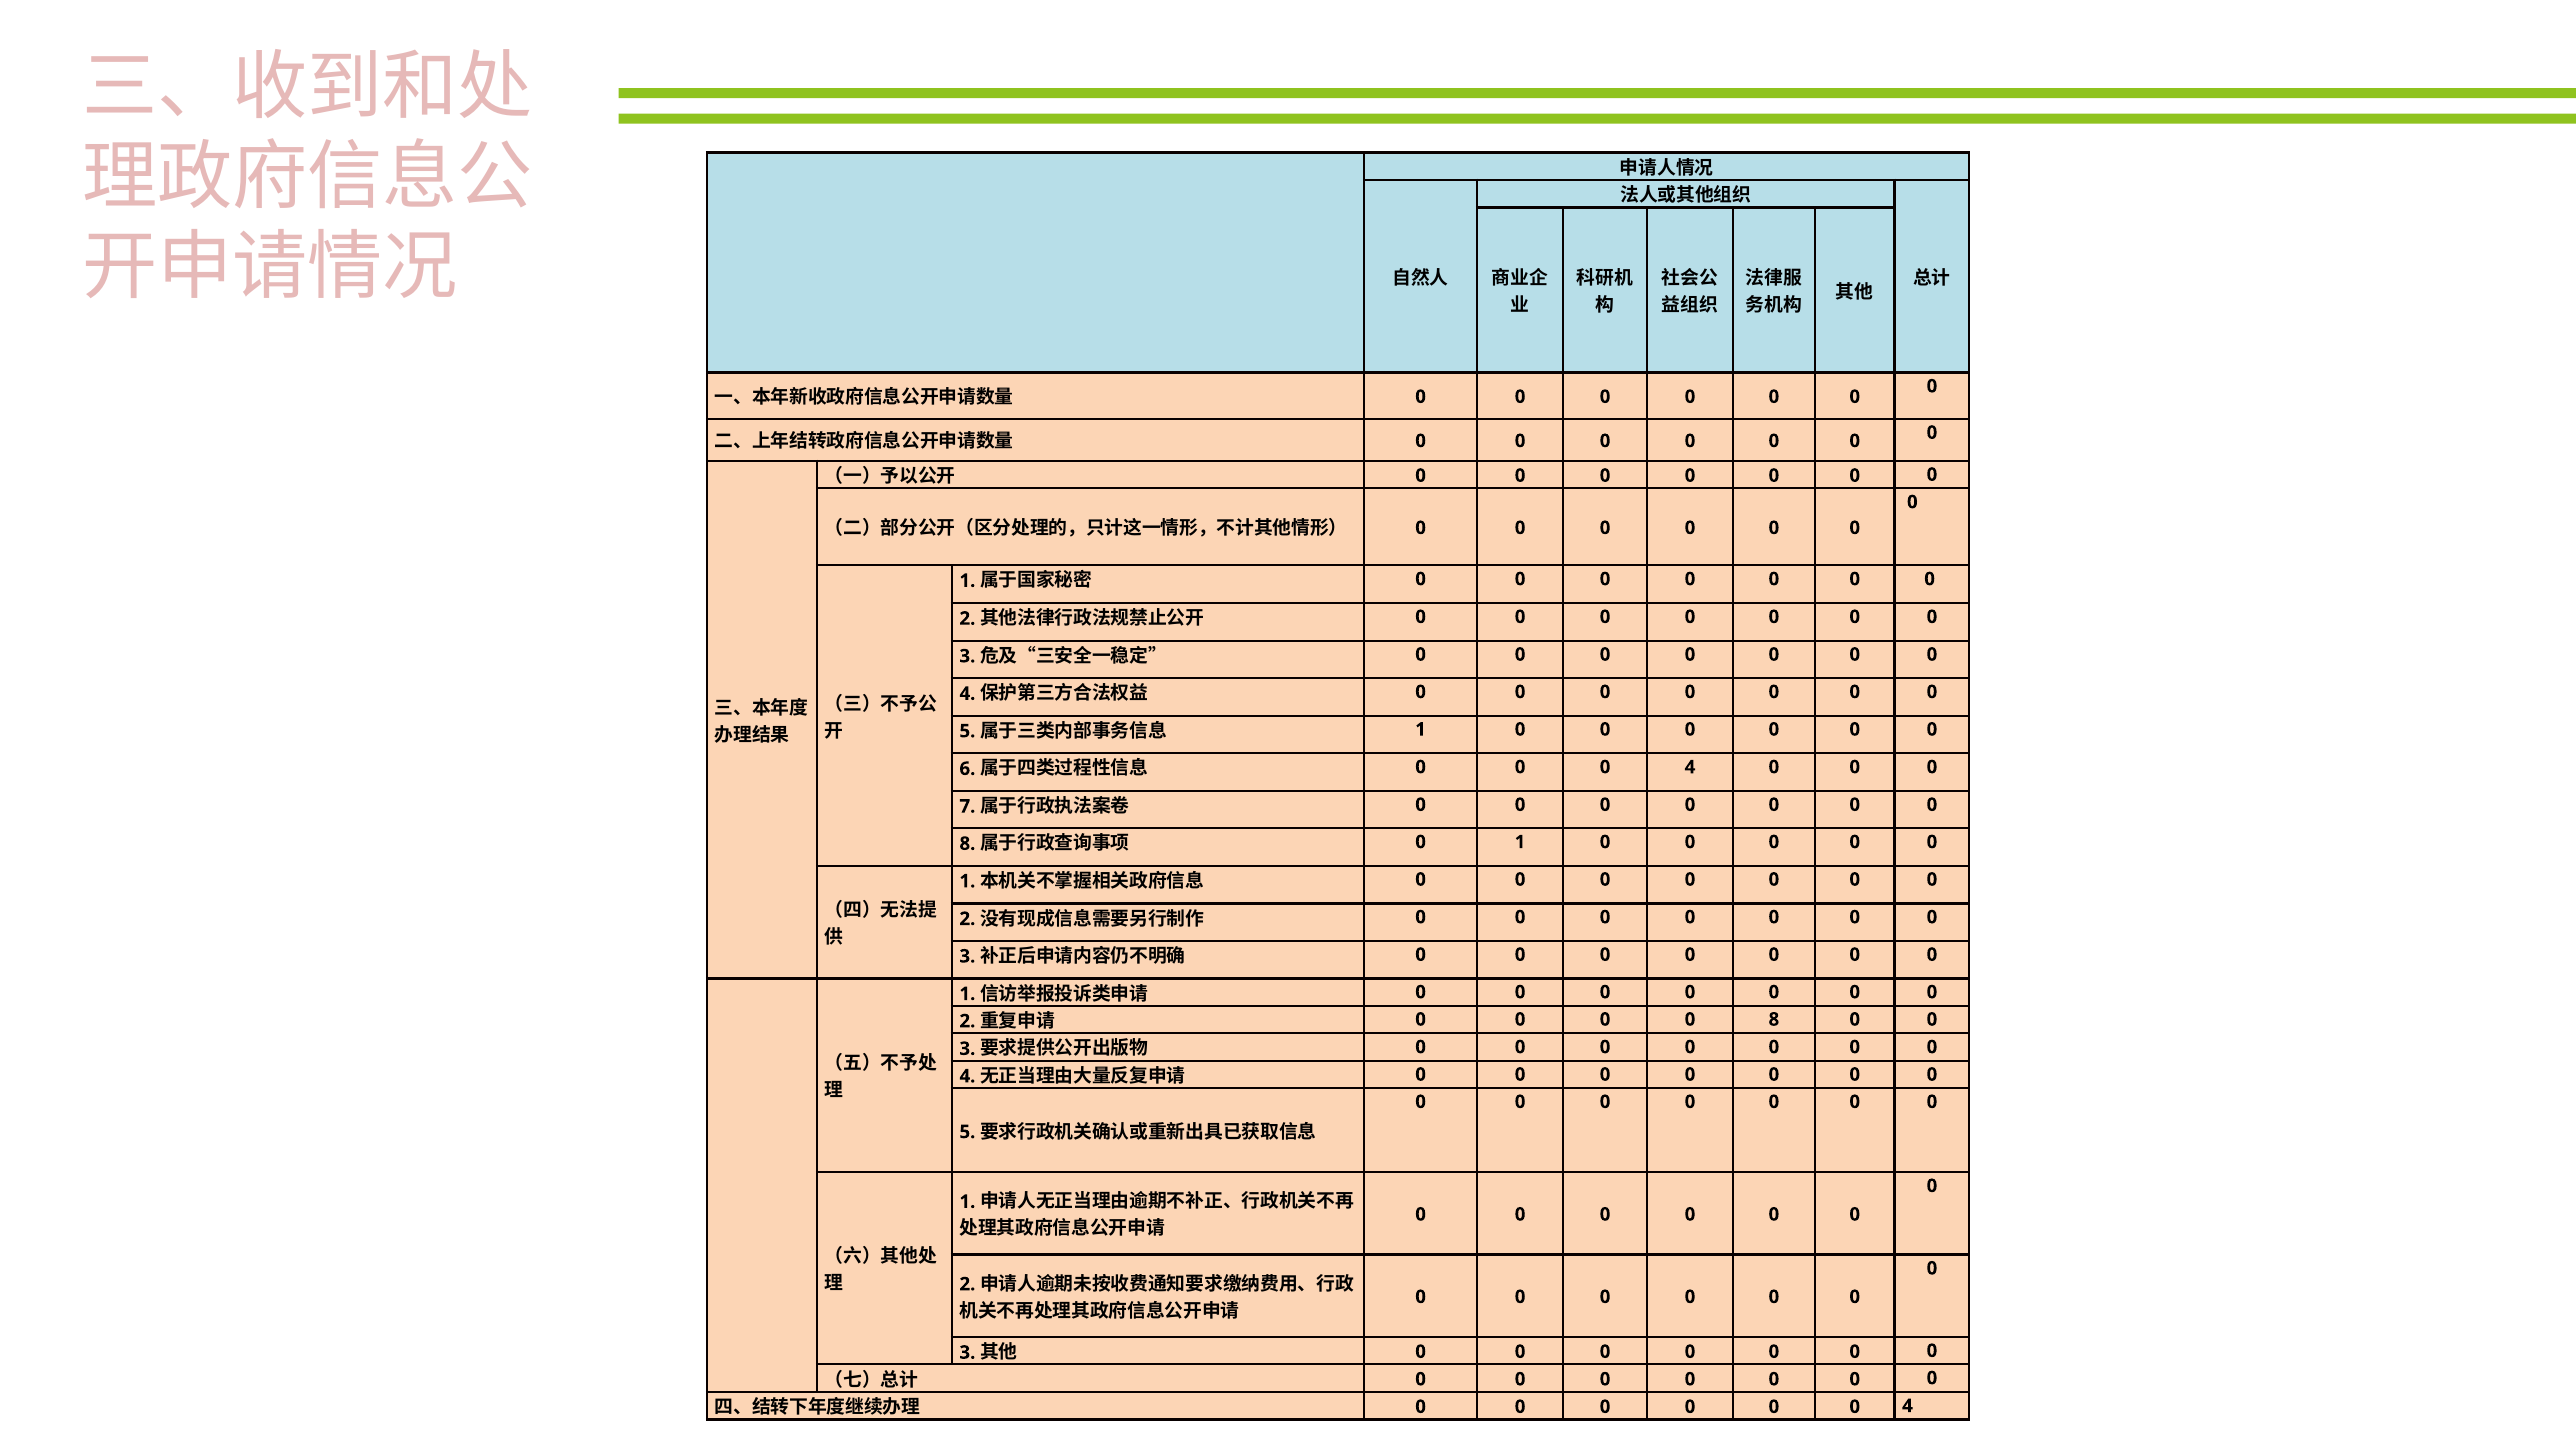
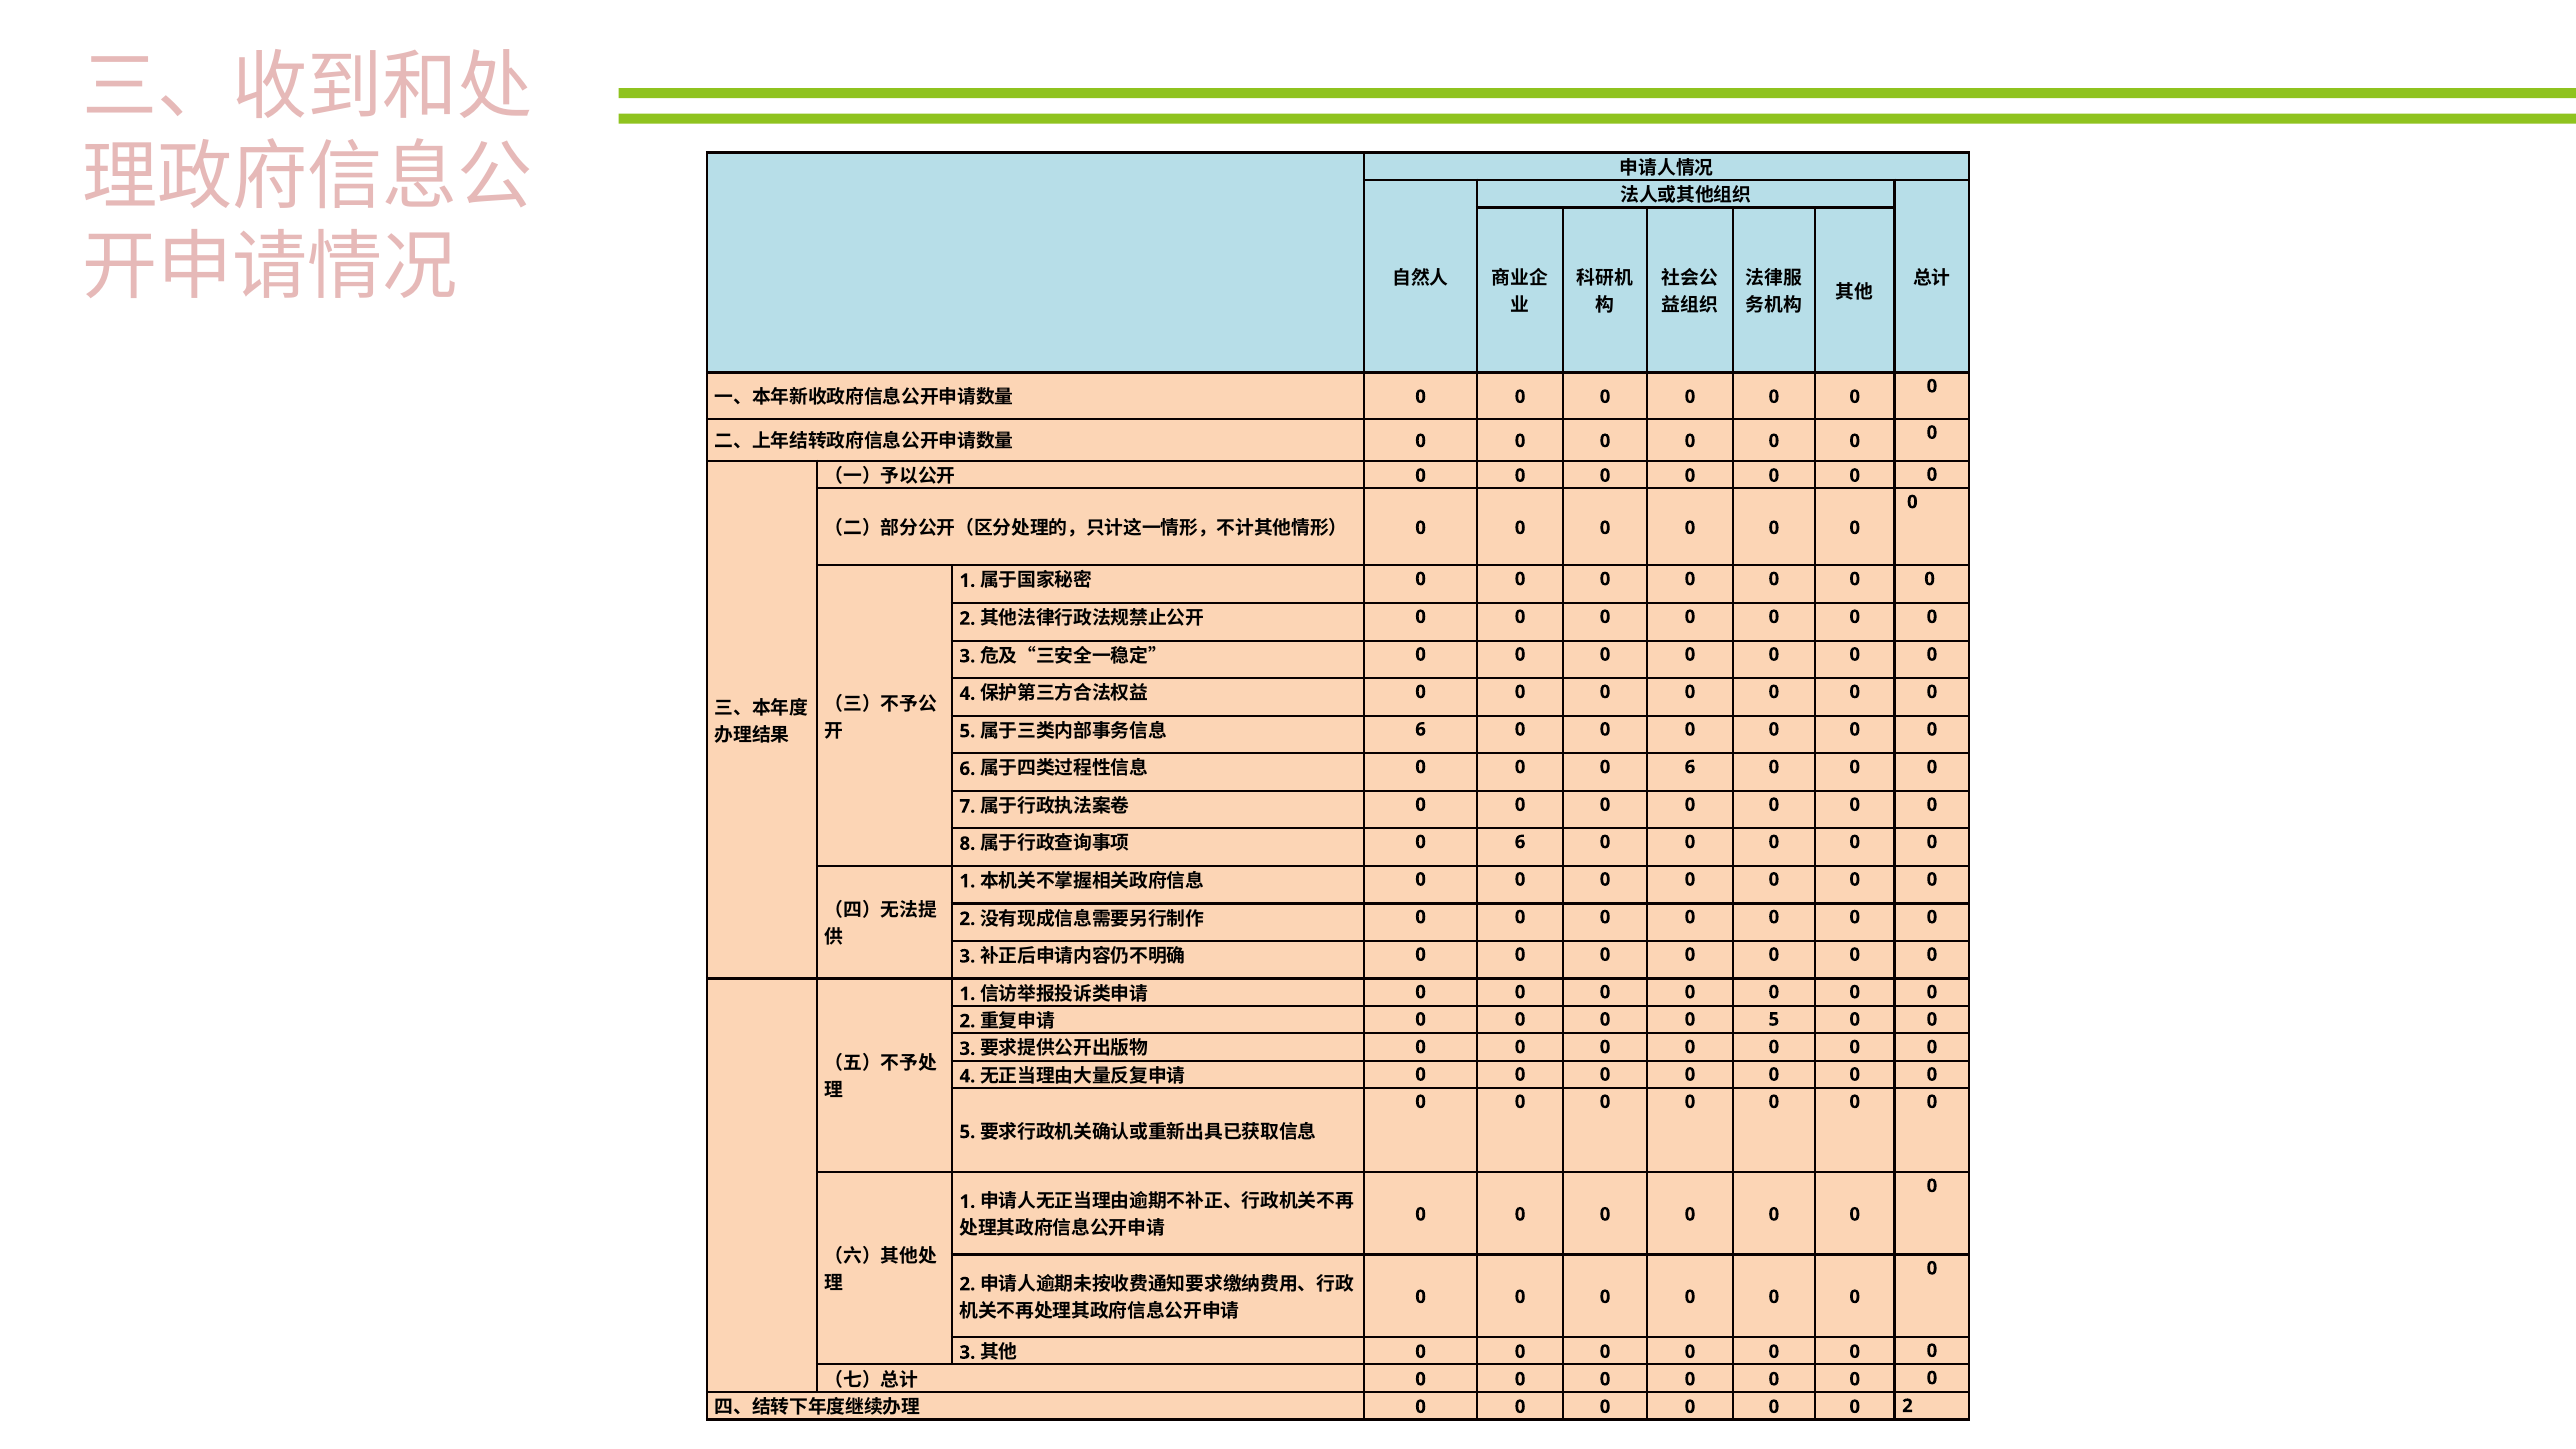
1 at (1421, 729): 1 -> 6
4 at (1690, 767): 4 -> 6
1 at (1520, 842): 1 -> 6
8 at (1774, 1019): 8 -> 5
4 at (1907, 1406): 4 -> 2
